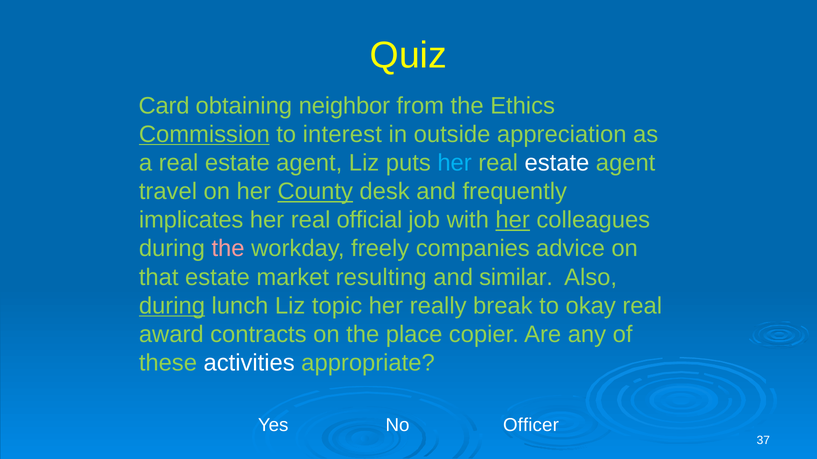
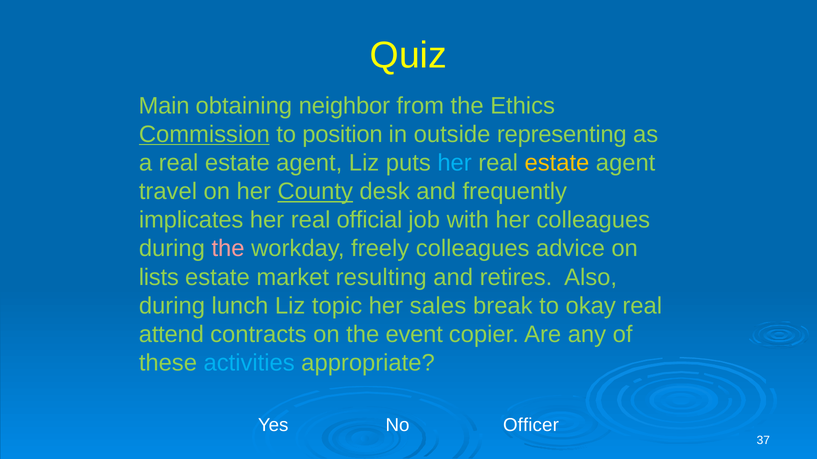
Card: Card -> Main
interest: interest -> position
appreciation: appreciation -> representing
estate at (557, 163) colour: white -> yellow
her at (513, 220) underline: present -> none
freely companies: companies -> colleagues
that: that -> lists
similar: similar -> retires
during at (172, 306) underline: present -> none
really: really -> sales
award: award -> attend
place: place -> event
activities colour: white -> light blue
